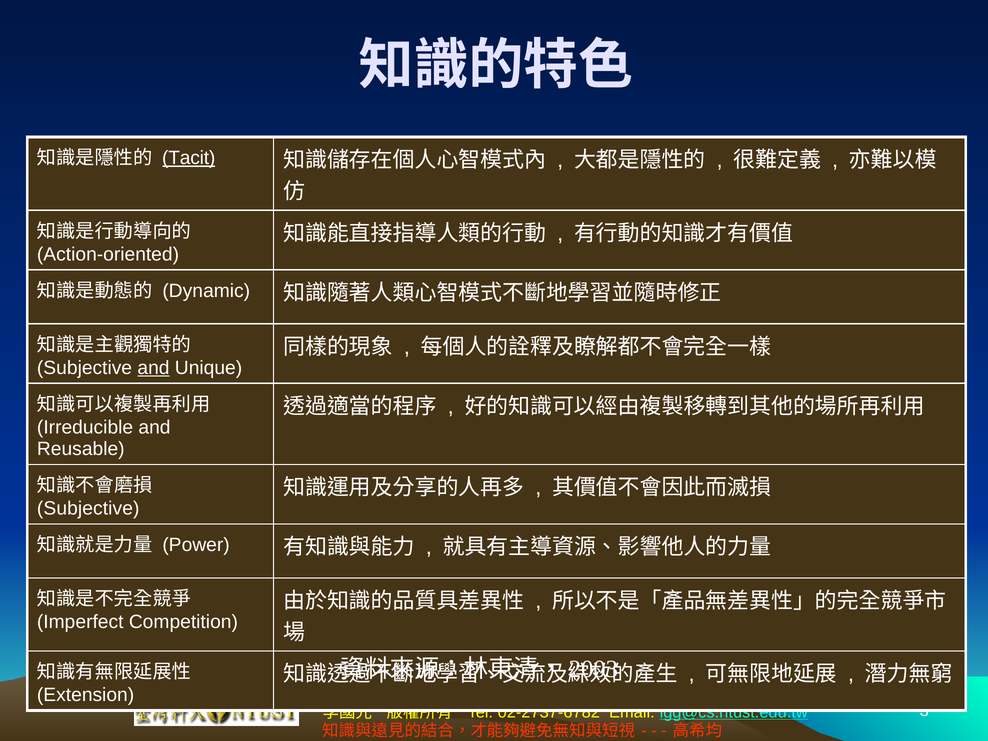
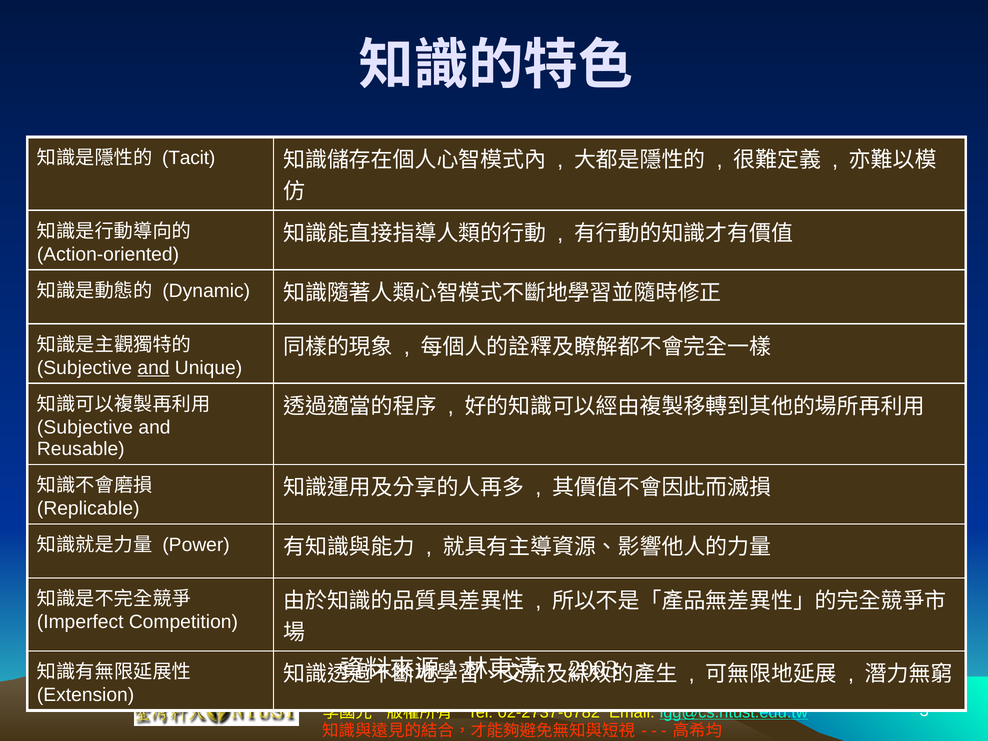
Tacit underline: present -> none
Irreducible at (85, 427): Irreducible -> Subjective
Subjective at (88, 508): Subjective -> Replicable
